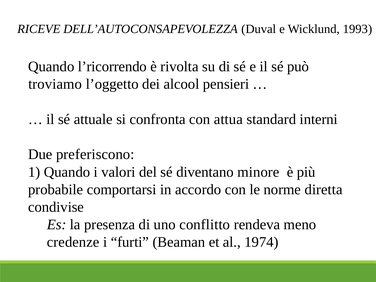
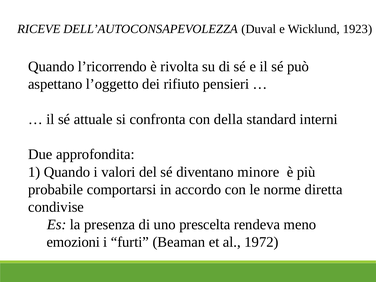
1993: 1993 -> 1923
troviamo: troviamo -> aspettano
alcool: alcool -> rifiuto
attua: attua -> della
preferiscono: preferiscono -> approfondita
conflitto: conflitto -> prescelta
credenze: credenze -> emozioni
1974: 1974 -> 1972
